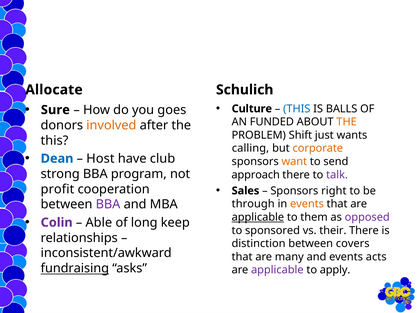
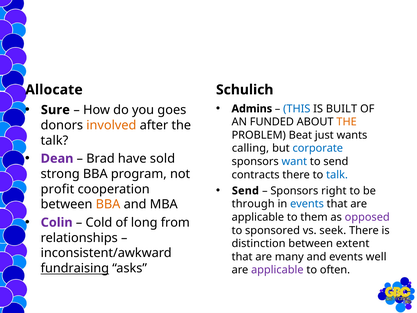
Culture: Culture -> Admins
BALLS: BALLS -> BUILT
Shift: Shift -> Beat
this at (54, 140): this -> talk
corporate colour: orange -> blue
Dean colour: blue -> purple
Host: Host -> Brad
club: club -> sold
want colour: orange -> blue
approach: approach -> contracts
talk at (337, 175) colour: purple -> blue
Sales at (245, 191): Sales -> Send
BBA at (108, 204) colour: purple -> orange
events at (307, 204) colour: orange -> blue
applicable at (258, 217) underline: present -> none
Able: Able -> Cold
keep: keep -> from
their: their -> seek
covers: covers -> extent
acts: acts -> well
apply: apply -> often
